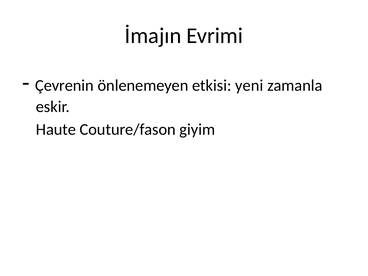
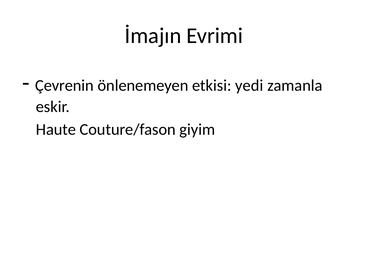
yeni: yeni -> yedi
